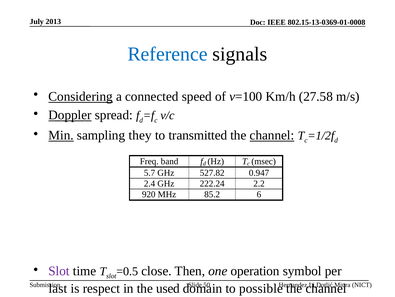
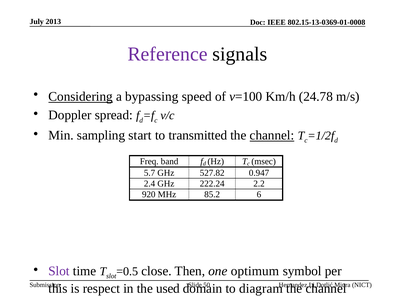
Reference colour: blue -> purple
connected: connected -> bypassing
27.58: 27.58 -> 24.78
Doppler underline: present -> none
Min underline: present -> none
they: they -> start
operation: operation -> optimum
last: last -> this
possible: possible -> diagram
